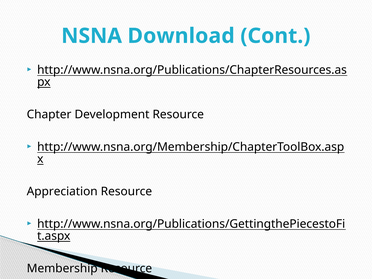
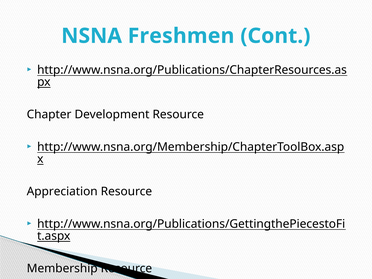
Download: Download -> Freshmen
